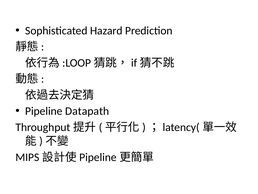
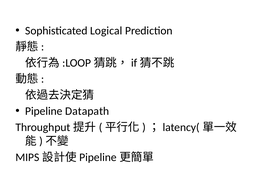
Hazard: Hazard -> Logical
